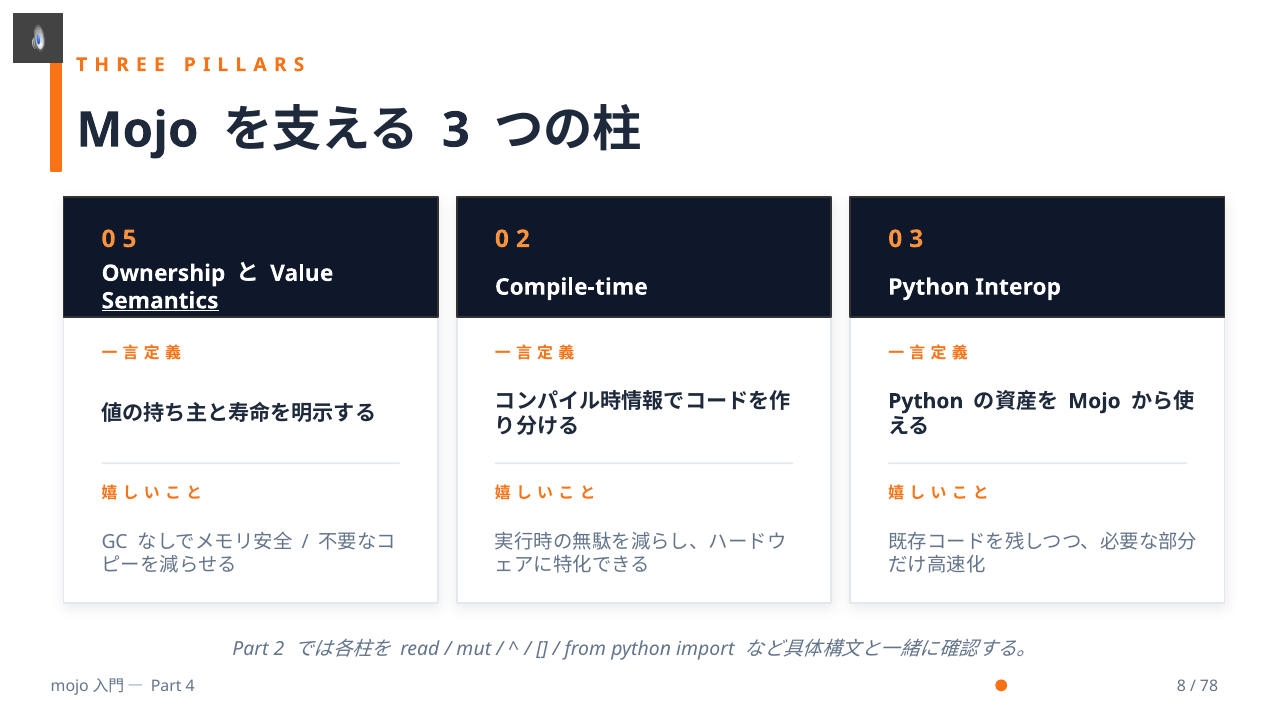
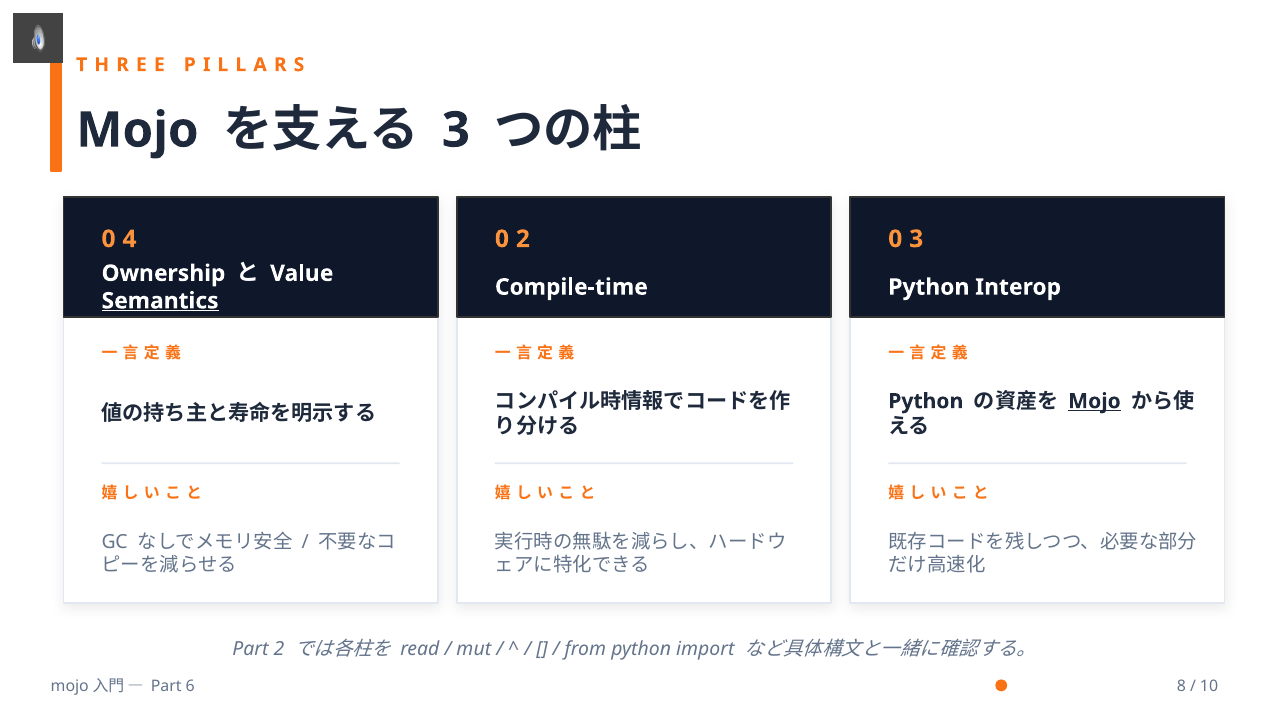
5: 5 -> 4
Mojo at (1094, 401) underline: none -> present
4: 4 -> 6
78: 78 -> 10
